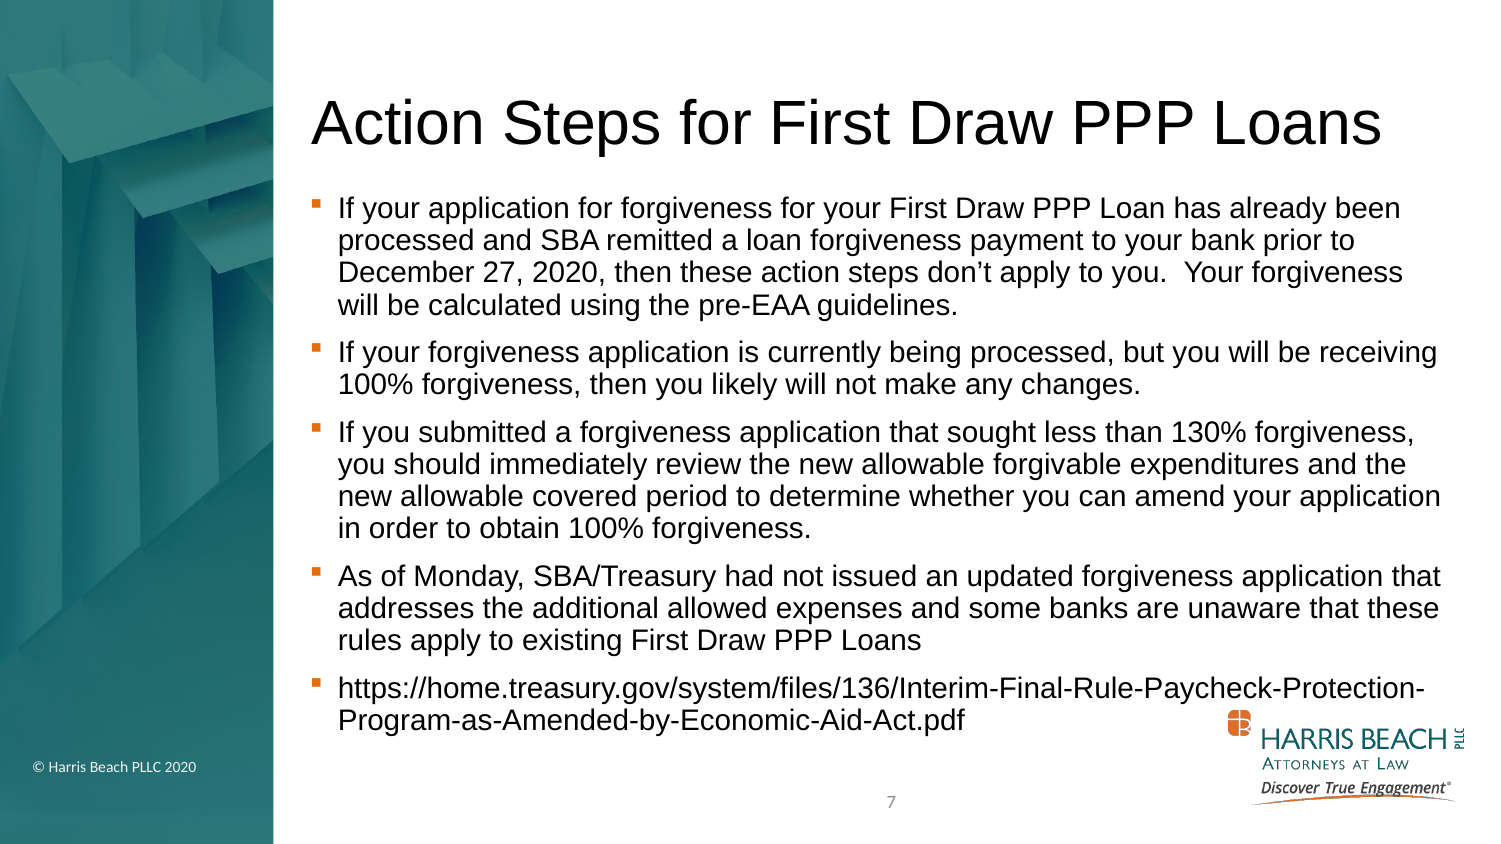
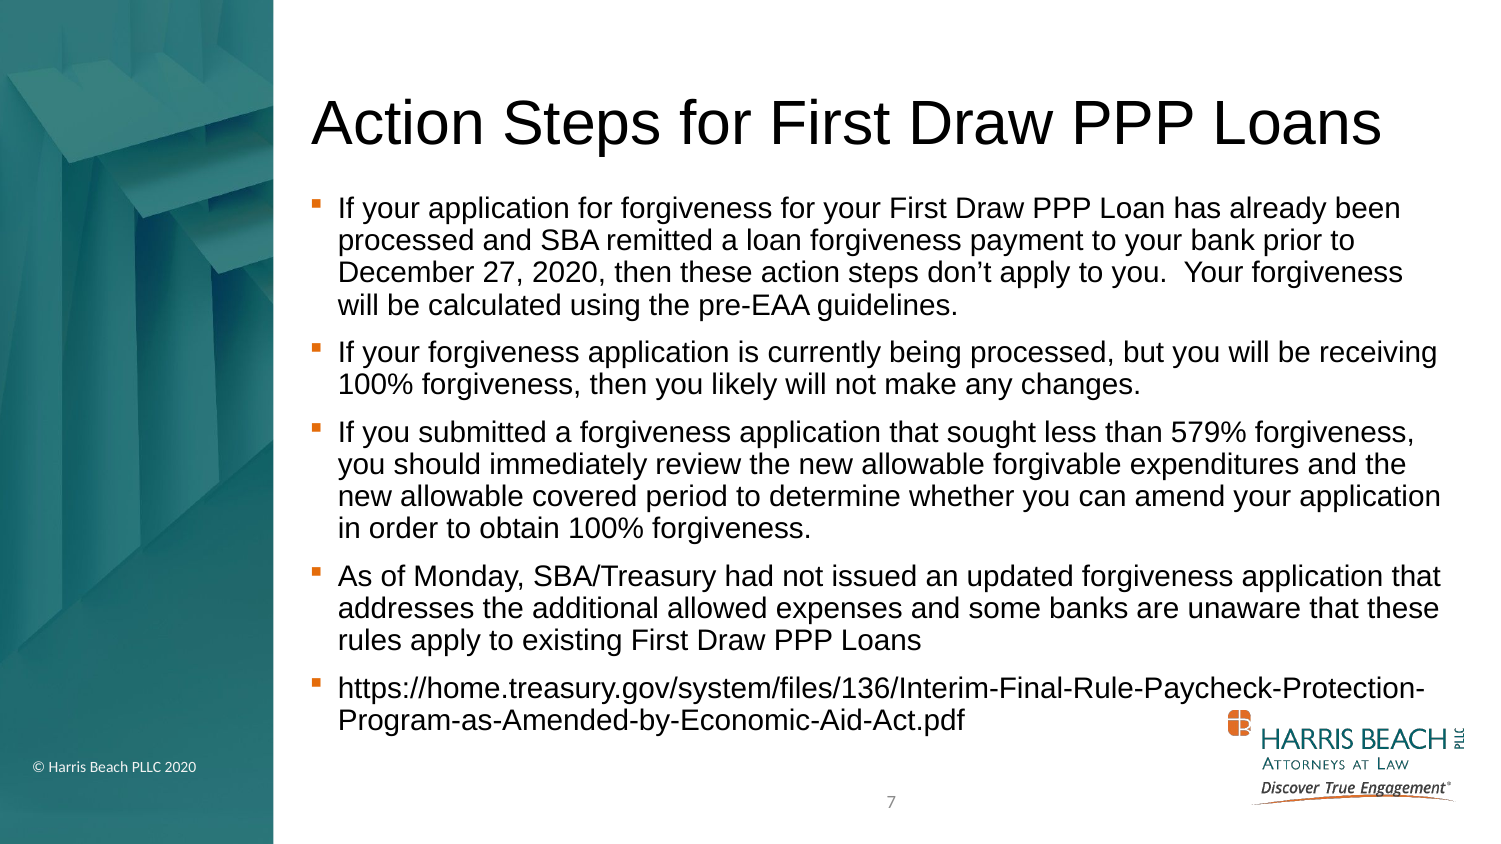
130%: 130% -> 579%
